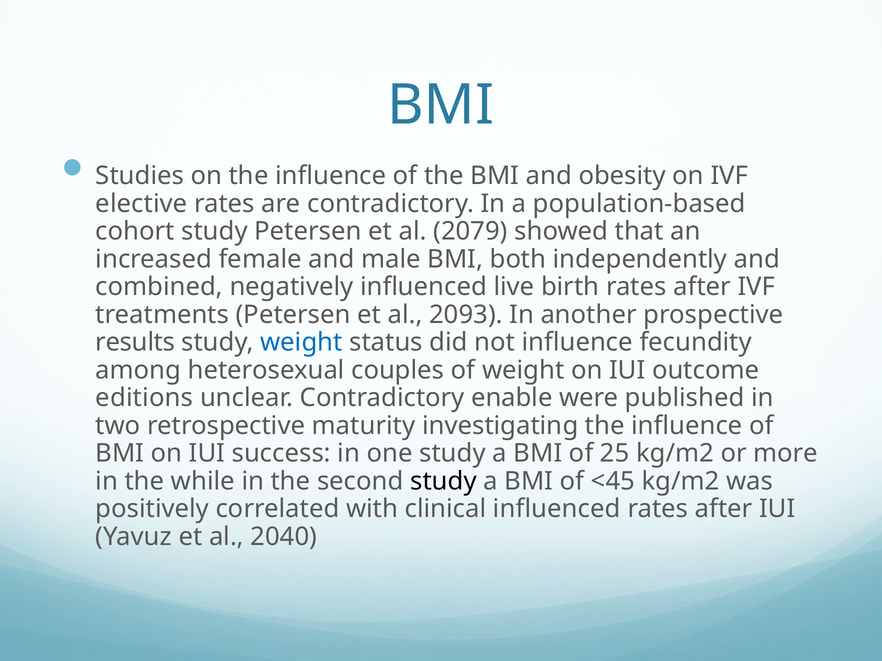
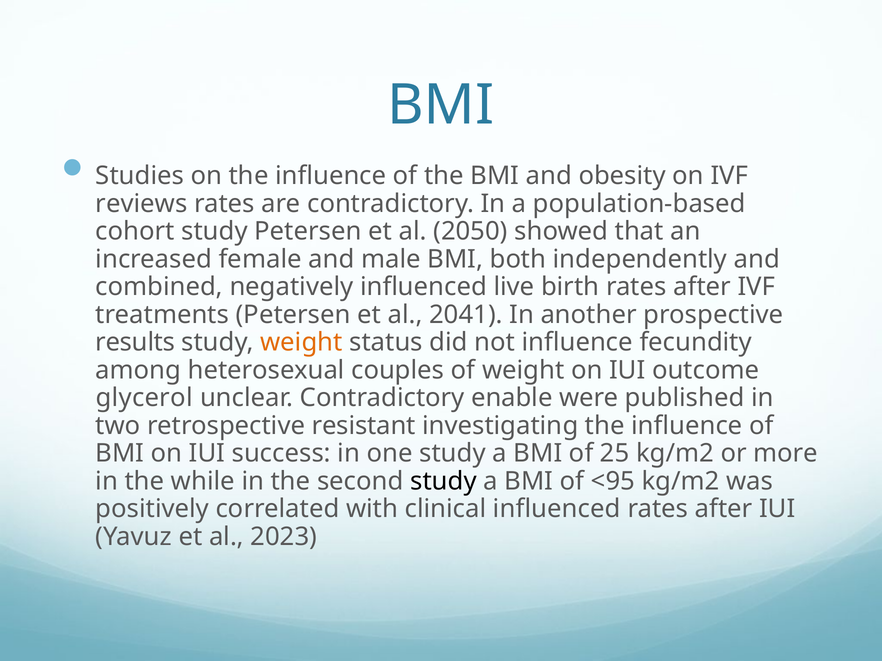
elective: elective -> reviews
2079: 2079 -> 2050
2093: 2093 -> 2041
weight at (301, 343) colour: blue -> orange
editions: editions -> glycerol
maturity: maturity -> resistant
<45: <45 -> <95
2040: 2040 -> 2023
